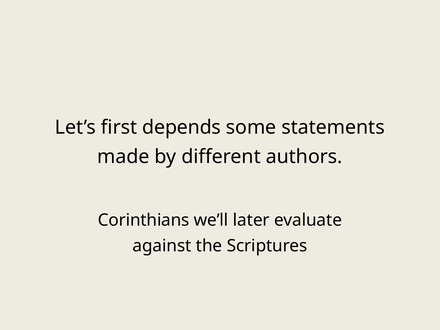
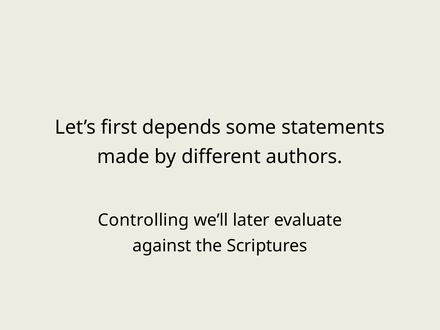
Corinthians: Corinthians -> Controlling
